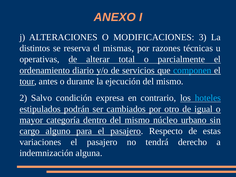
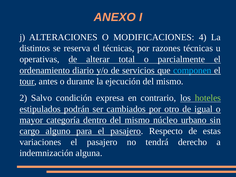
3: 3 -> 4
el mismas: mismas -> técnicas
hoteles colour: light blue -> light green
